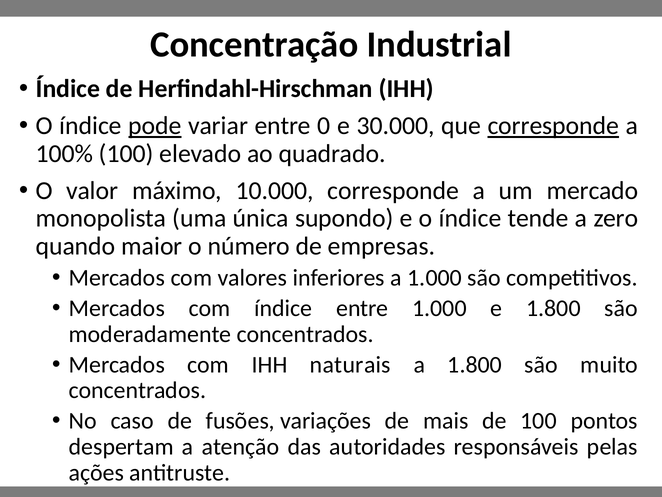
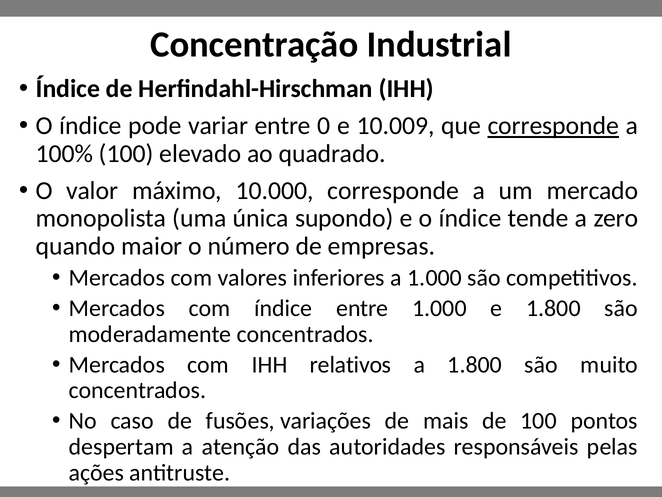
pode underline: present -> none
30.000: 30.000 -> 10.009
naturais: naturais -> relativos
